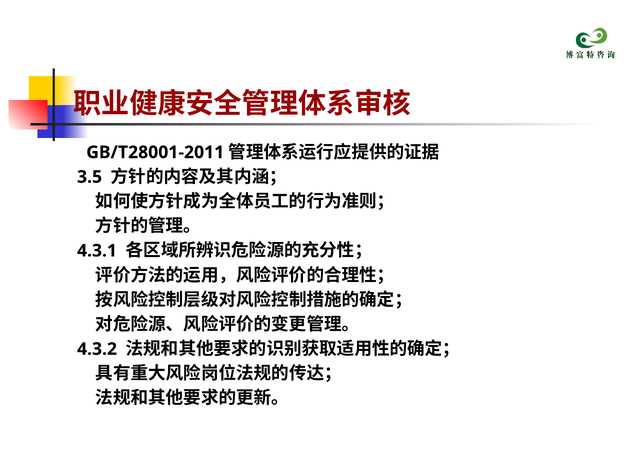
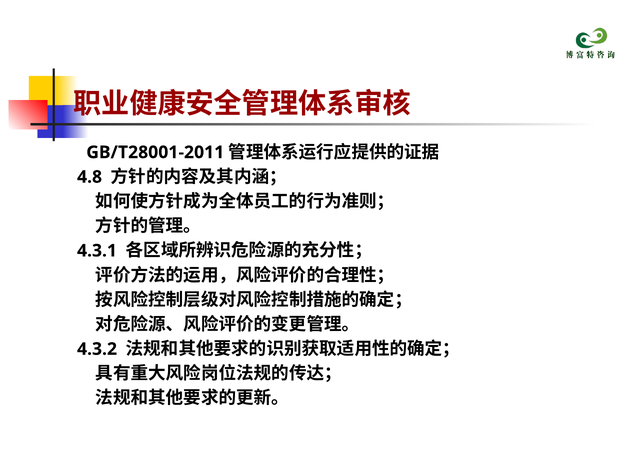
3.5: 3.5 -> 4.8
